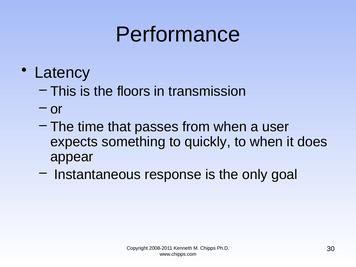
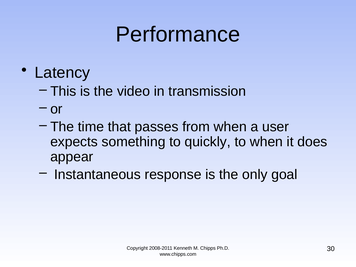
floors: floors -> video
